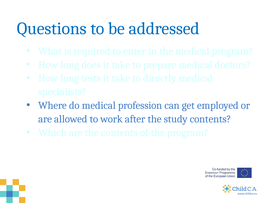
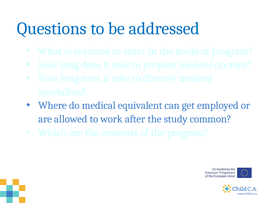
profession: profession -> equivalent
study contents: contents -> common
